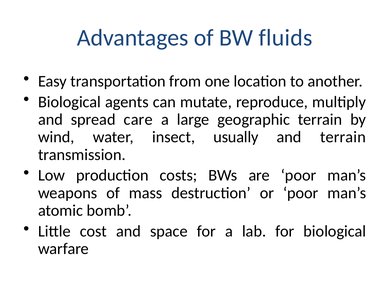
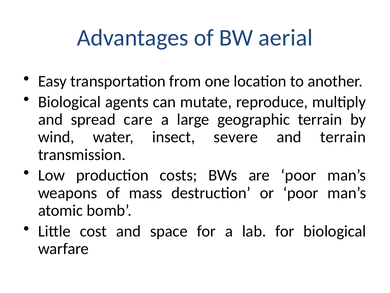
fluids: fluids -> aerial
usually: usually -> severe
